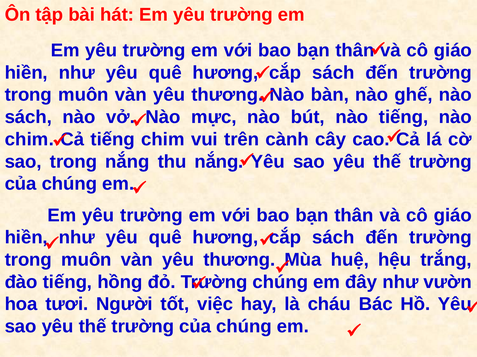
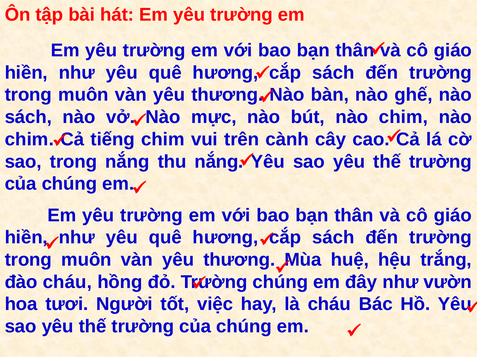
bút nào tiếng: tiếng -> chim
đào tiếng: tiếng -> cháu
